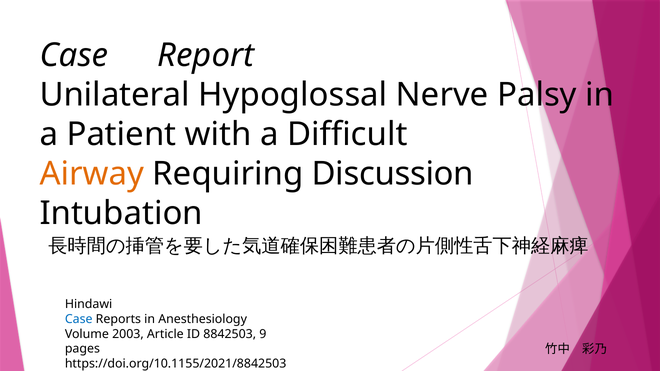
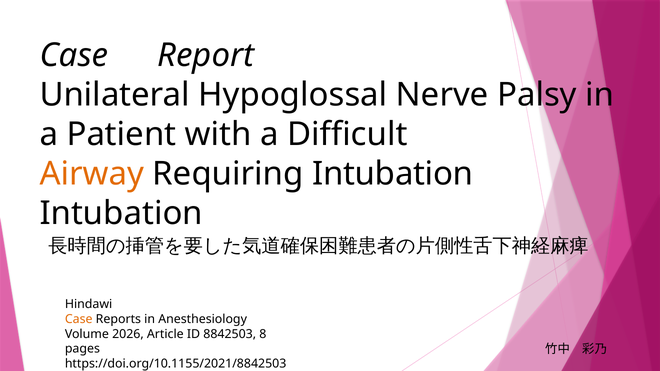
Requiring Discussion: Discussion -> Intubation
Case at (79, 319) colour: blue -> orange
2003: 2003 -> 2026
9: 9 -> 8
